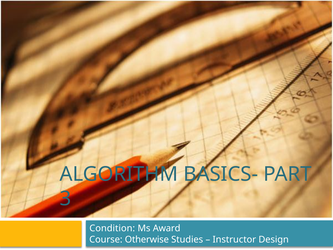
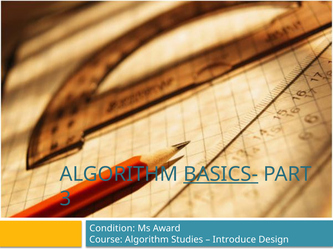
BASICS- underline: none -> present
Course Otherwise: Otherwise -> Algorithm
Instructor: Instructor -> Introduce
